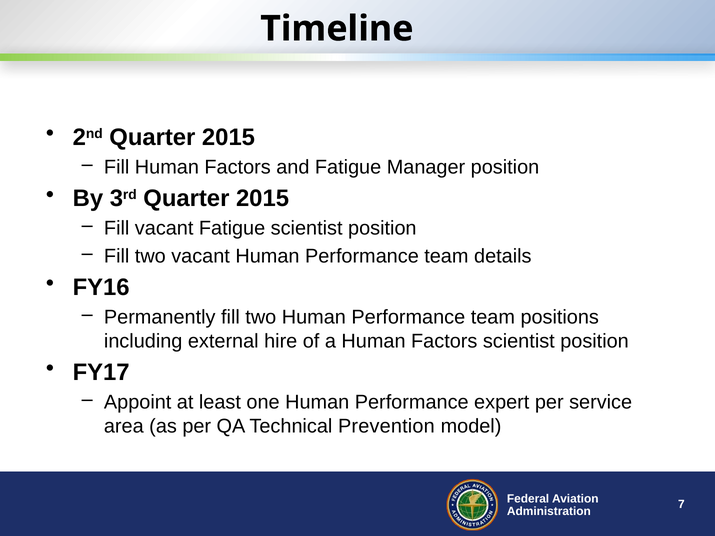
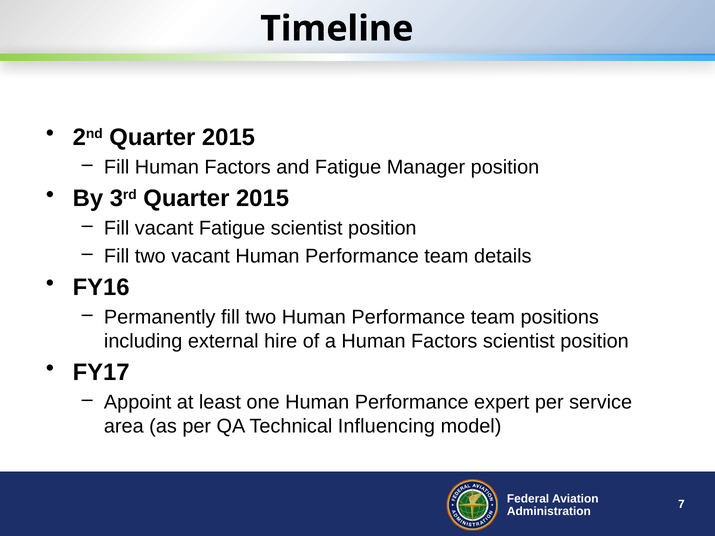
Prevention: Prevention -> Influencing
